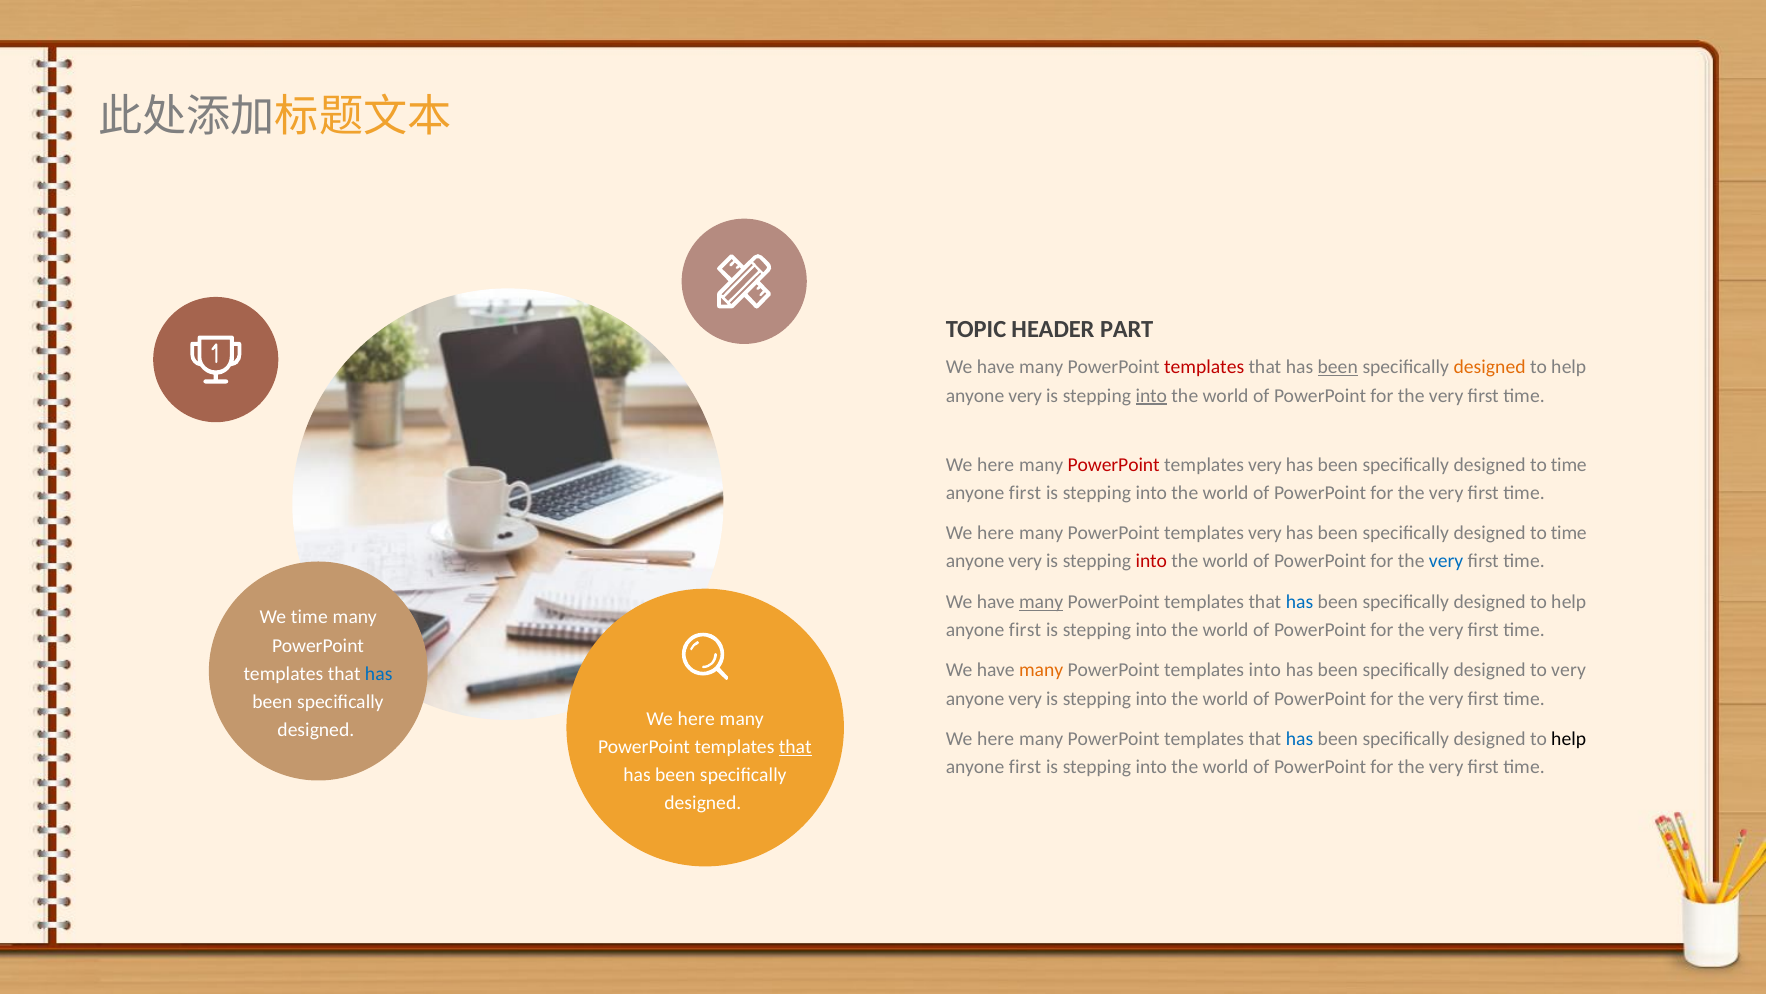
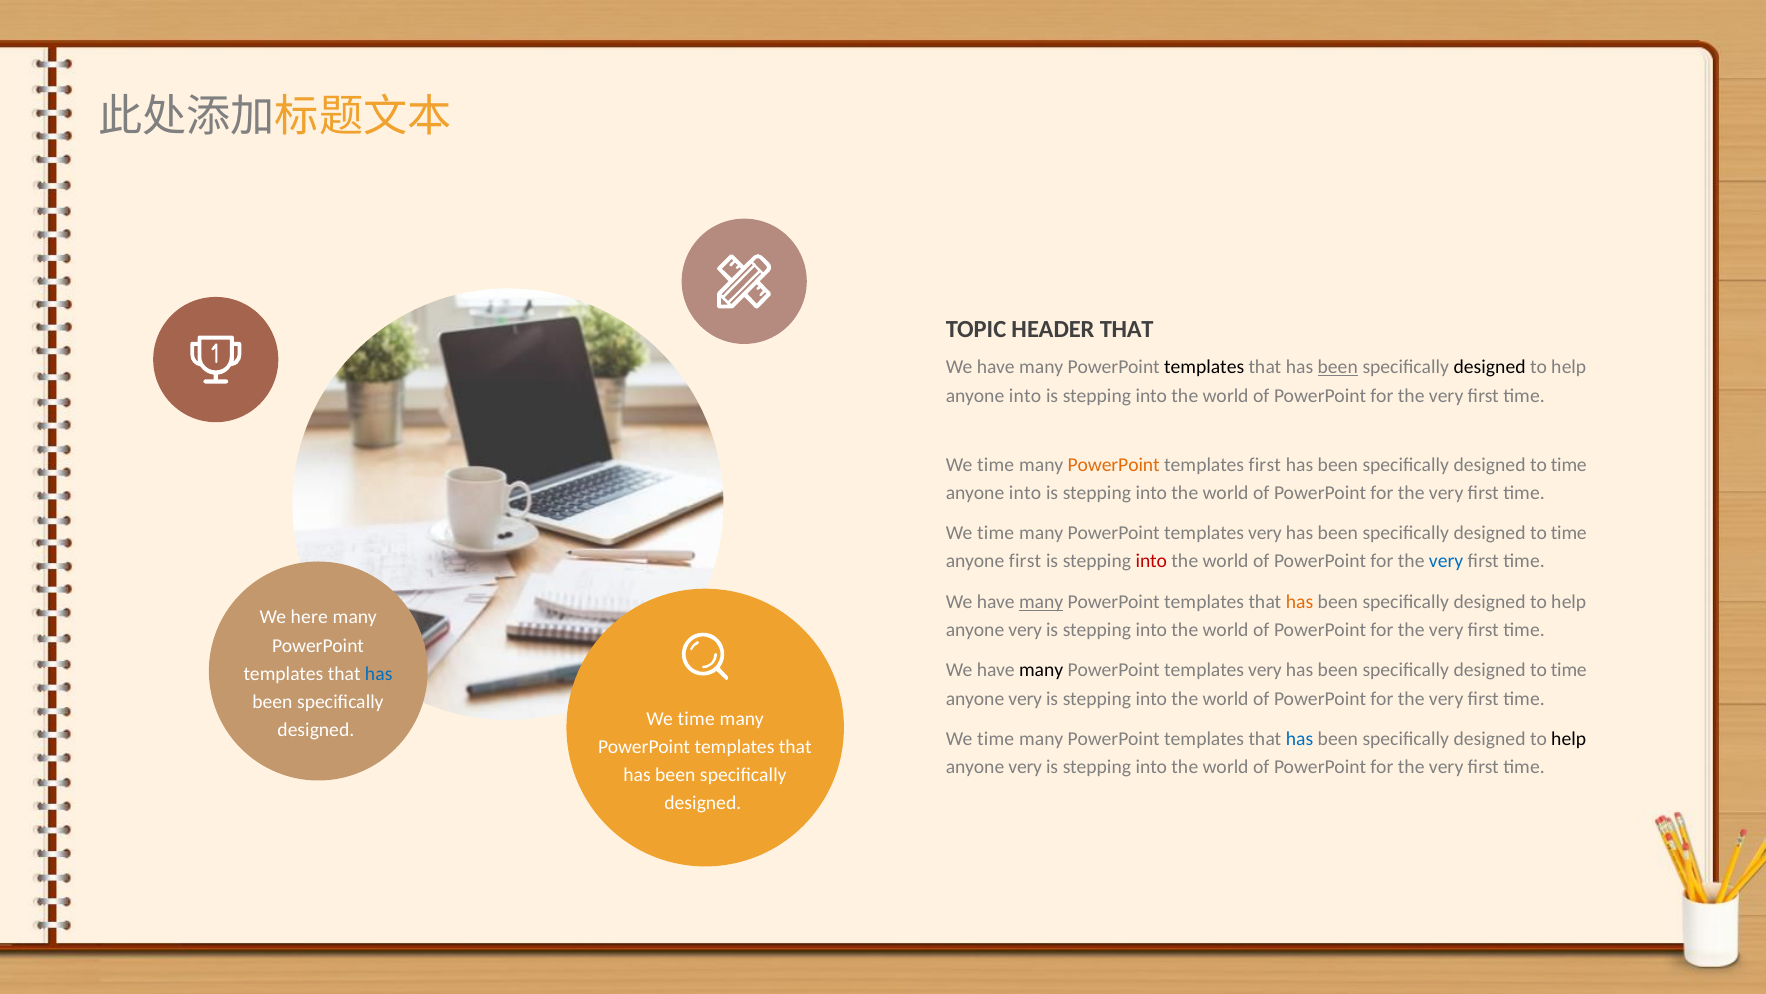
HEADER PART: PART -> THAT
templates at (1204, 367) colour: red -> black
designed at (1490, 367) colour: orange -> black
very at (1025, 395): very -> into
into at (1151, 395) underline: present -> none
here at (996, 464): here -> time
PowerPoint at (1114, 464) colour: red -> orange
very at (1265, 464): very -> first
first at (1025, 492): first -> into
here at (996, 533): here -> time
very at (1025, 561): very -> first
has at (1300, 601) colour: blue -> orange
We time: time -> here
first at (1025, 630): first -> very
many at (1041, 670) colour: orange -> black
into at (1265, 670): into -> very
very at (1569, 670): very -> time
here at (696, 719): here -> time
here at (996, 739): here -> time
that at (795, 747) underline: present -> none
first at (1025, 767): first -> very
